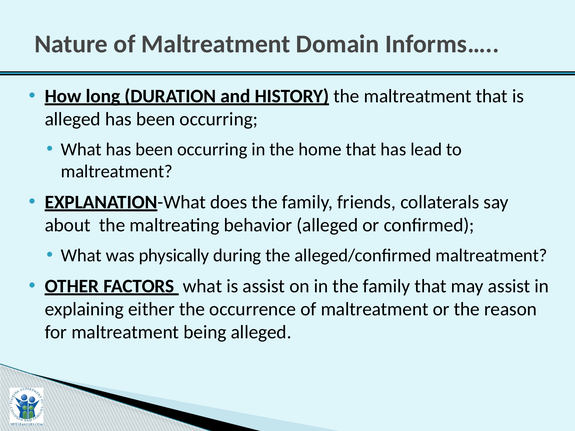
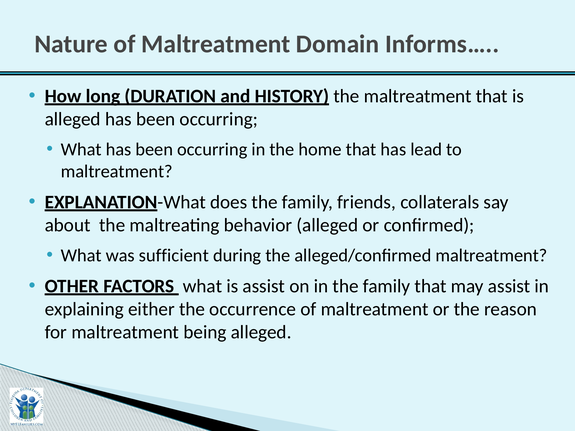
physically: physically -> sufficient
